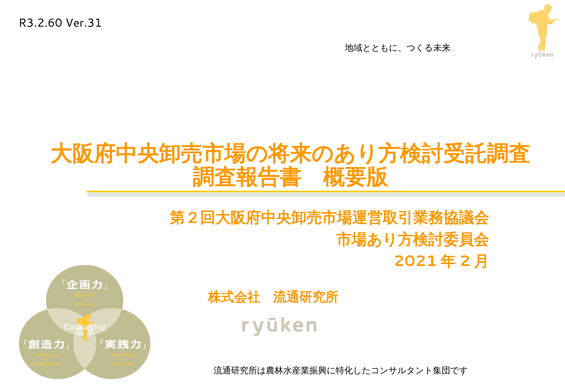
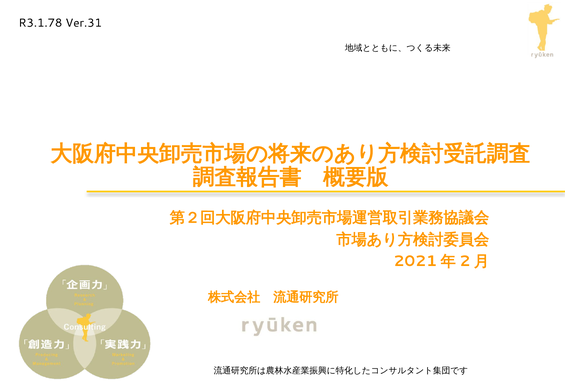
R3.2.60: R3.2.60 -> R3.1.78
